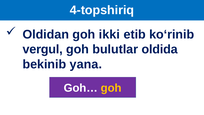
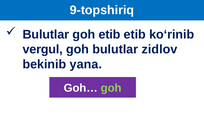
4-topshiriq: 4-topshiriq -> 9-topshiriq
Oldidan at (46, 34): Oldidan -> Bulutlar
goh ikki: ikki -> etib
oldida: oldida -> zidlov
goh at (111, 88) colour: yellow -> light green
